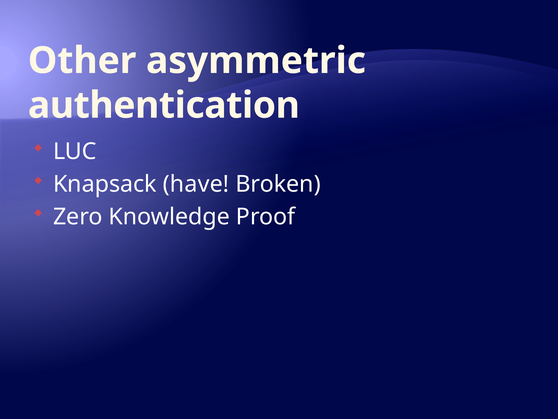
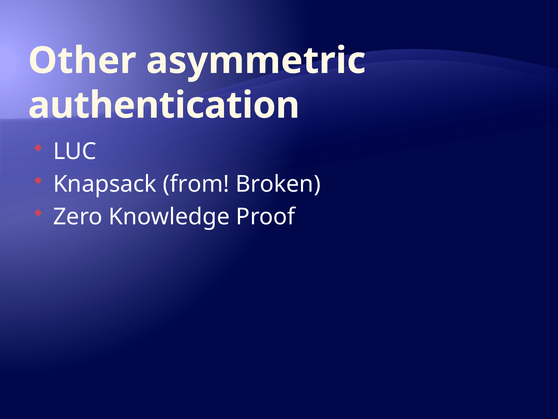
have: have -> from
